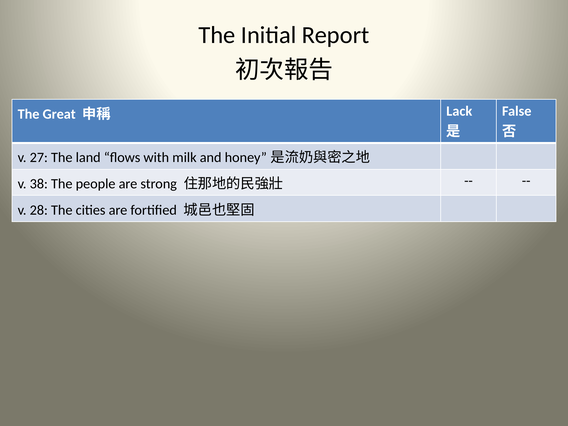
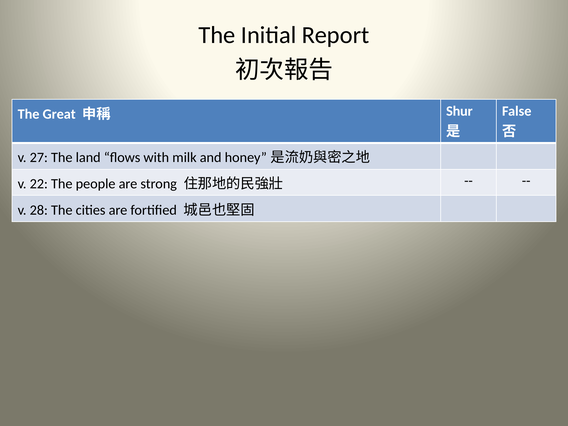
Lack: Lack -> Shur
38: 38 -> 22
